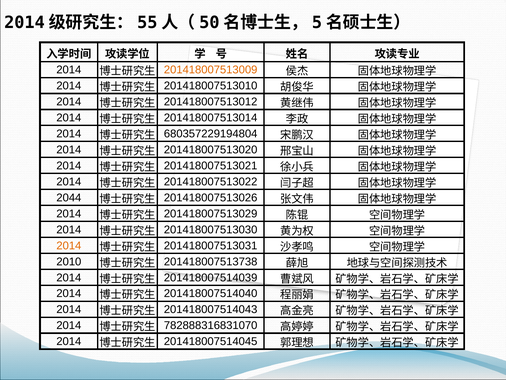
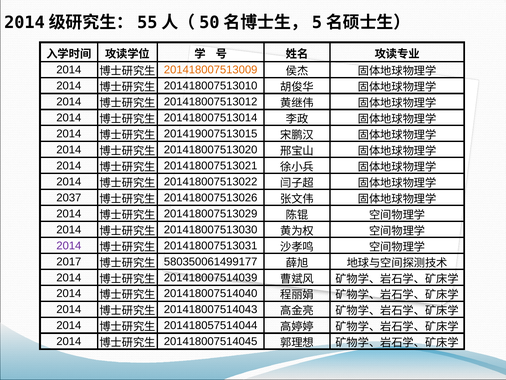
680357229194804: 680357229194804 -> 201419007513015
2044: 2044 -> 2037
2014 at (69, 245) colour: orange -> purple
2010: 2010 -> 2017
201418007513738: 201418007513738 -> 580350061499177
782888316831070: 782888316831070 -> 201418057514044
